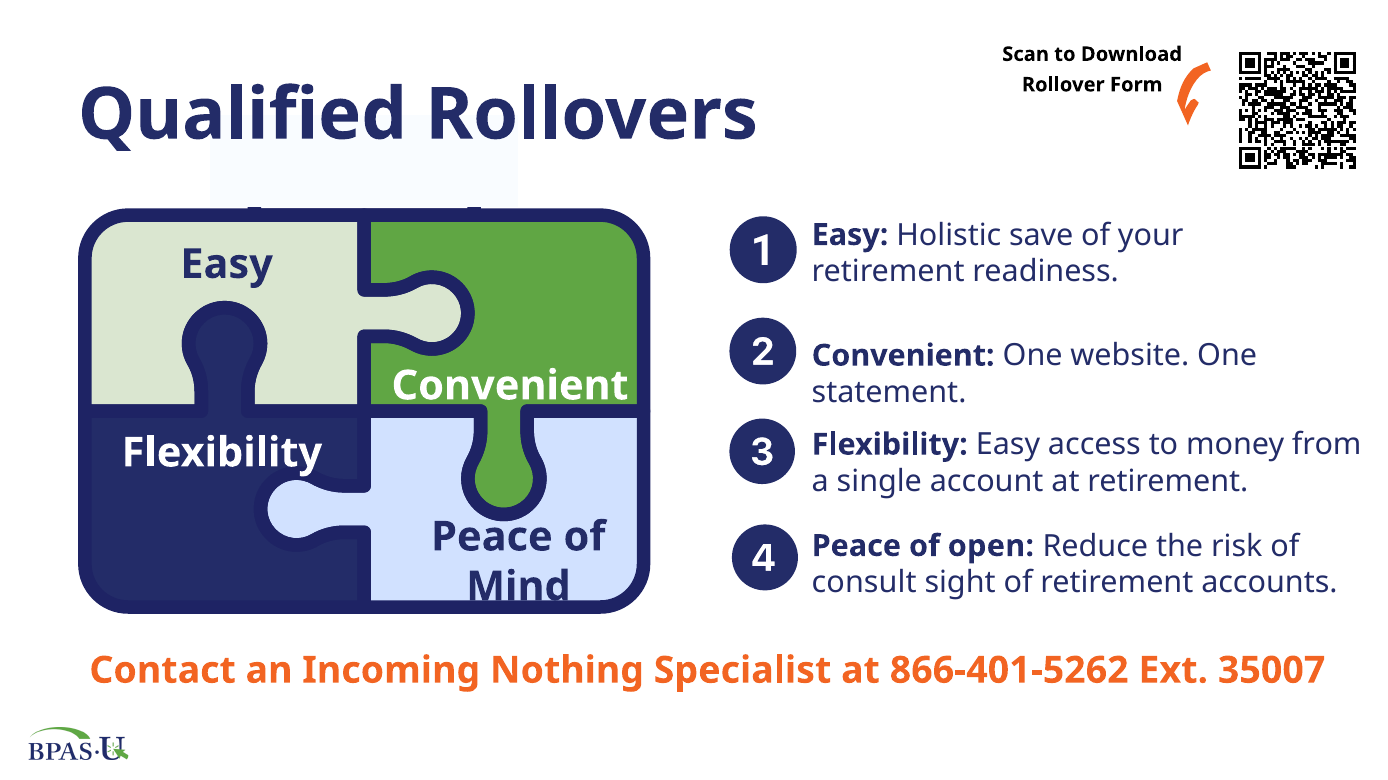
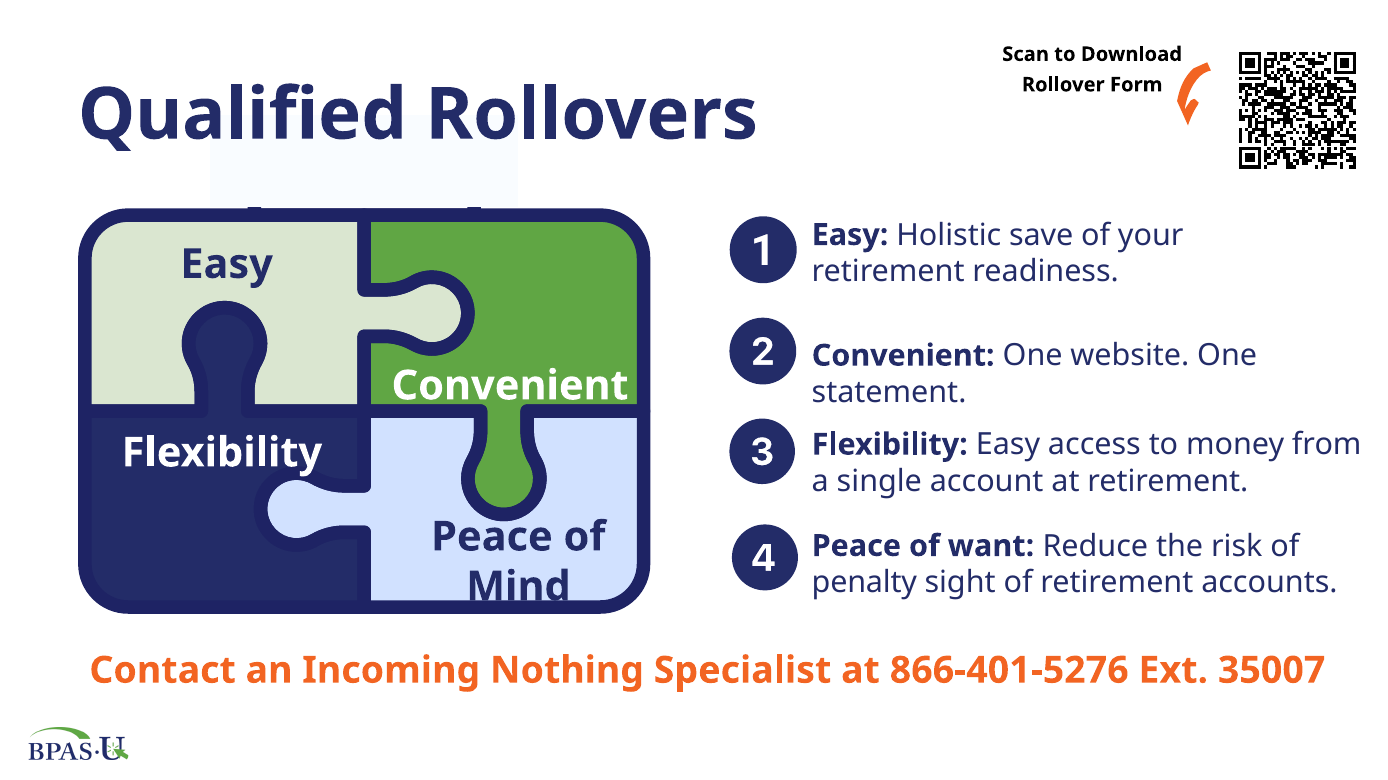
open: open -> want
consult: consult -> penalty
866-401-5262: 866-401-5262 -> 866-401-5276
